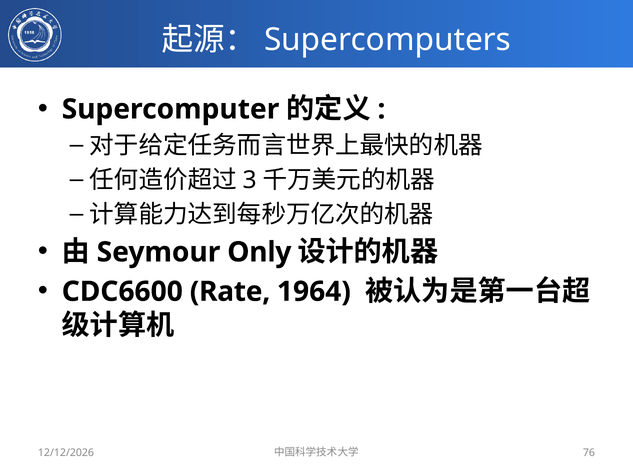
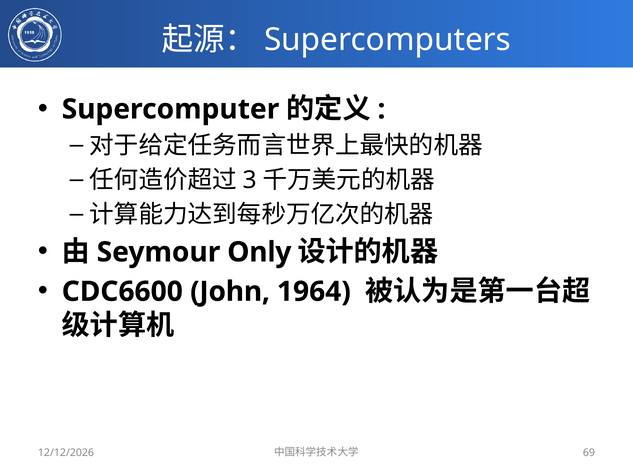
Rate: Rate -> John
76: 76 -> 69
